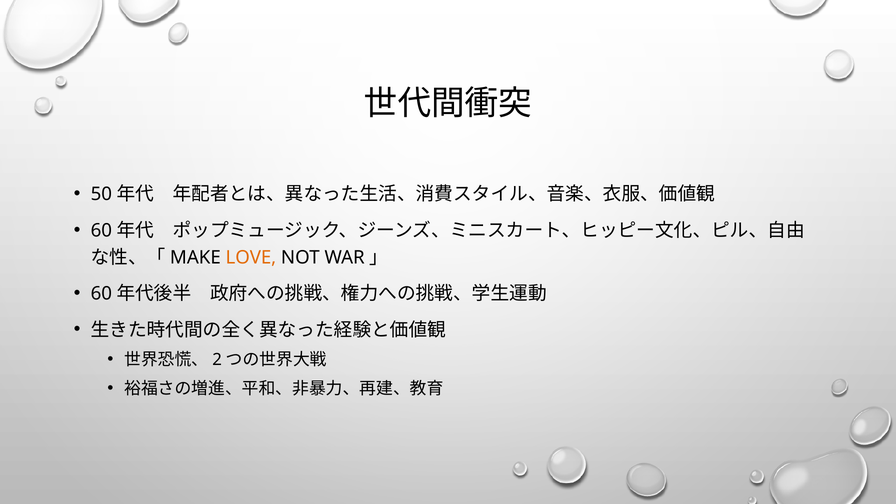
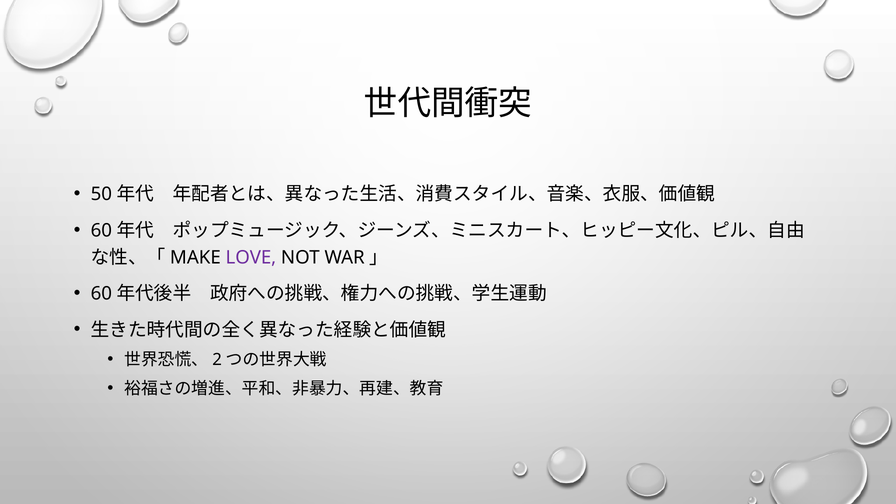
LOVE colour: orange -> purple
